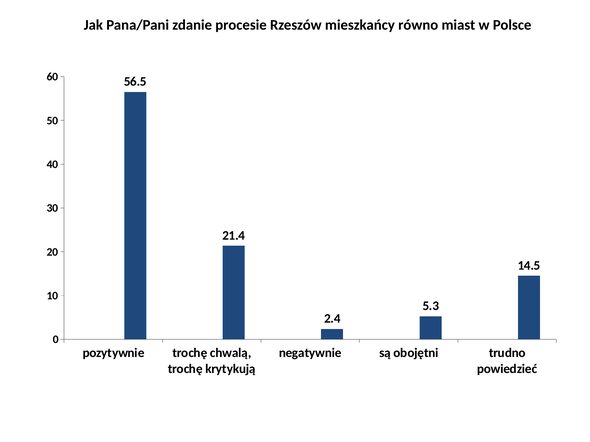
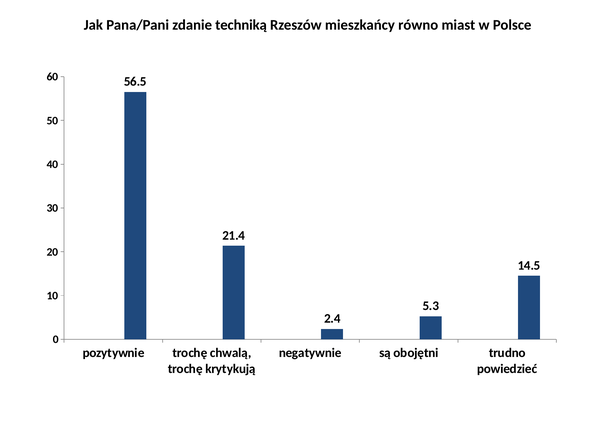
procesie: procesie -> techniką
